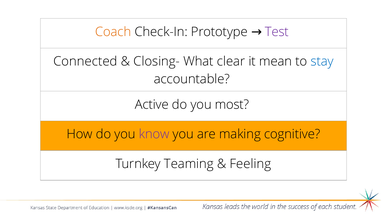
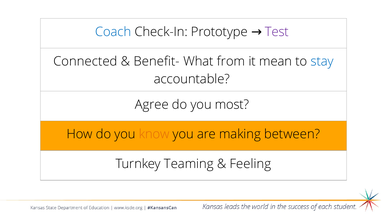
Coach colour: orange -> blue
Closing-: Closing- -> Benefit-
clear: clear -> from
Active: Active -> Agree
know colour: purple -> orange
cognitive: cognitive -> between
